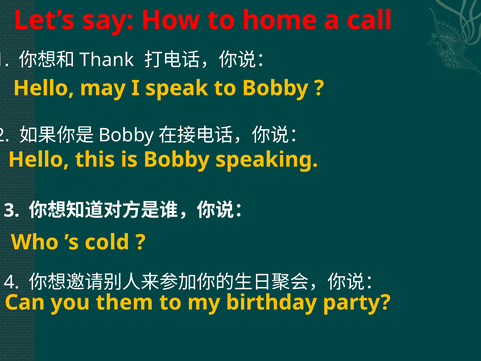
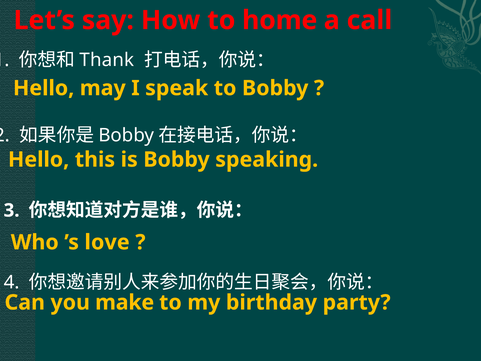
cold: cold -> love
them: them -> make
